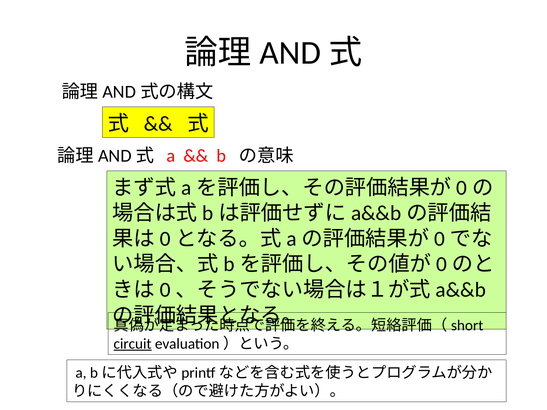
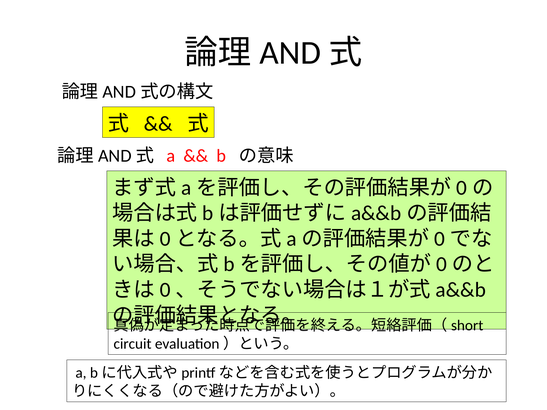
circuit underline: present -> none
